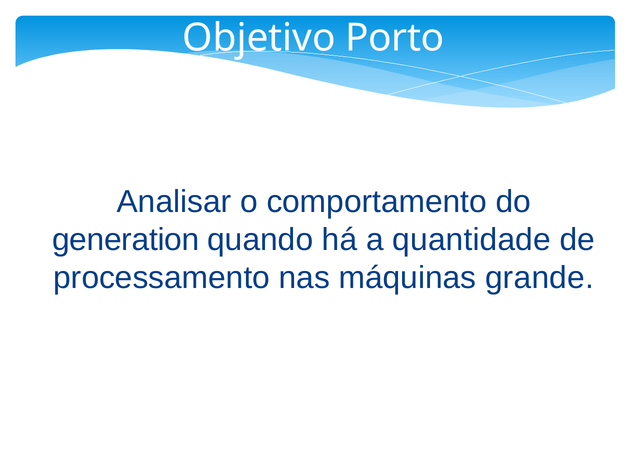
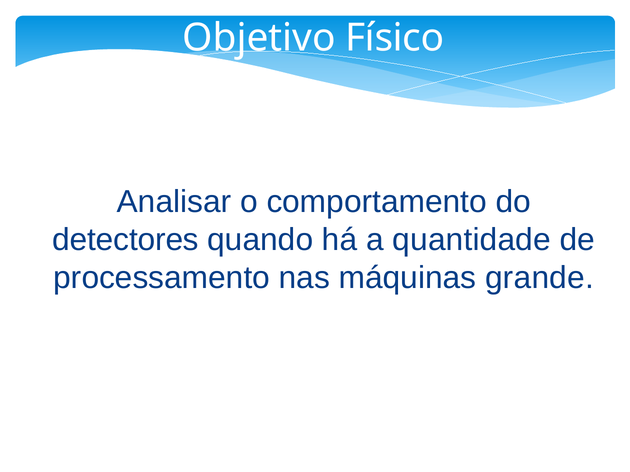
Porto: Porto -> Físico
generation: generation -> detectores
